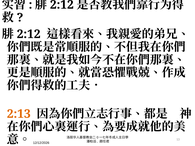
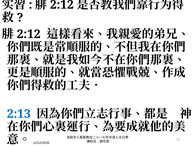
2:13 colour: orange -> blue
